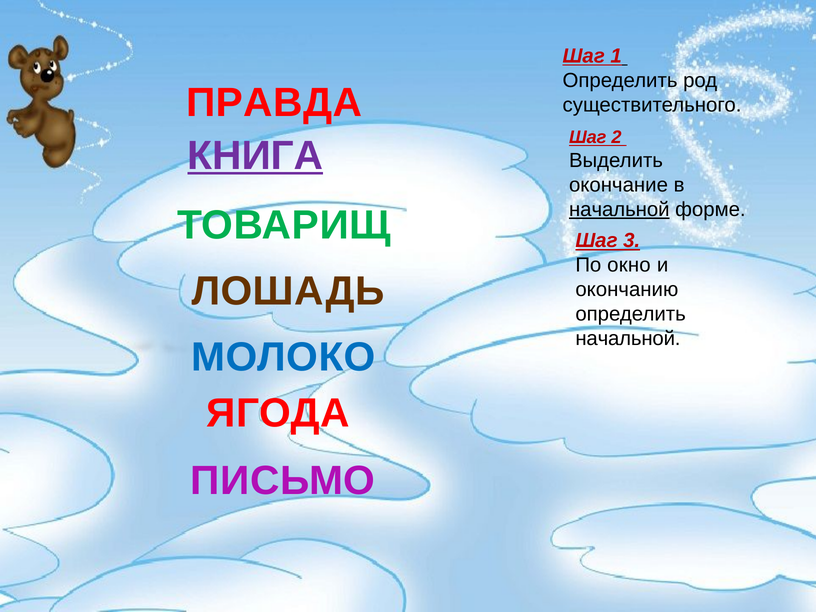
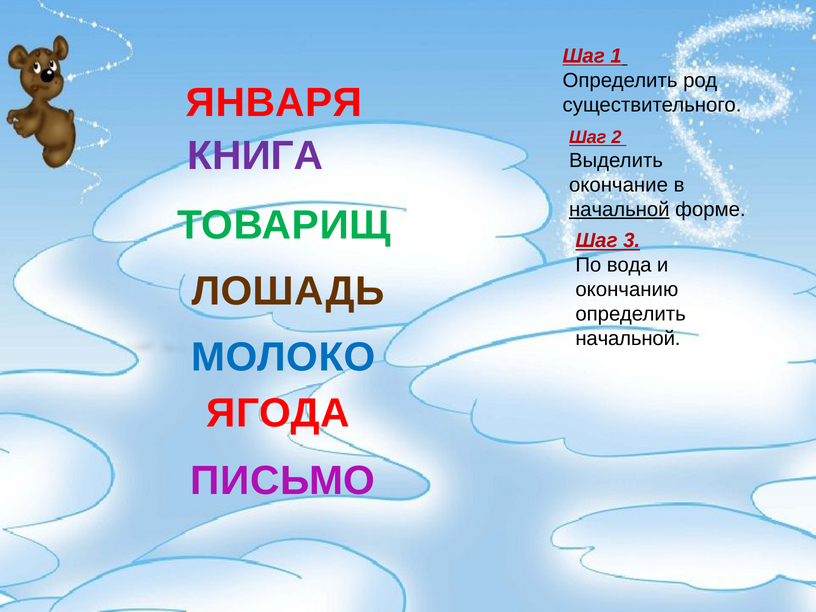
ПРАВДА: ПРАВДА -> ЯНВАРЯ
КНИГА underline: present -> none
окно: окно -> вода
